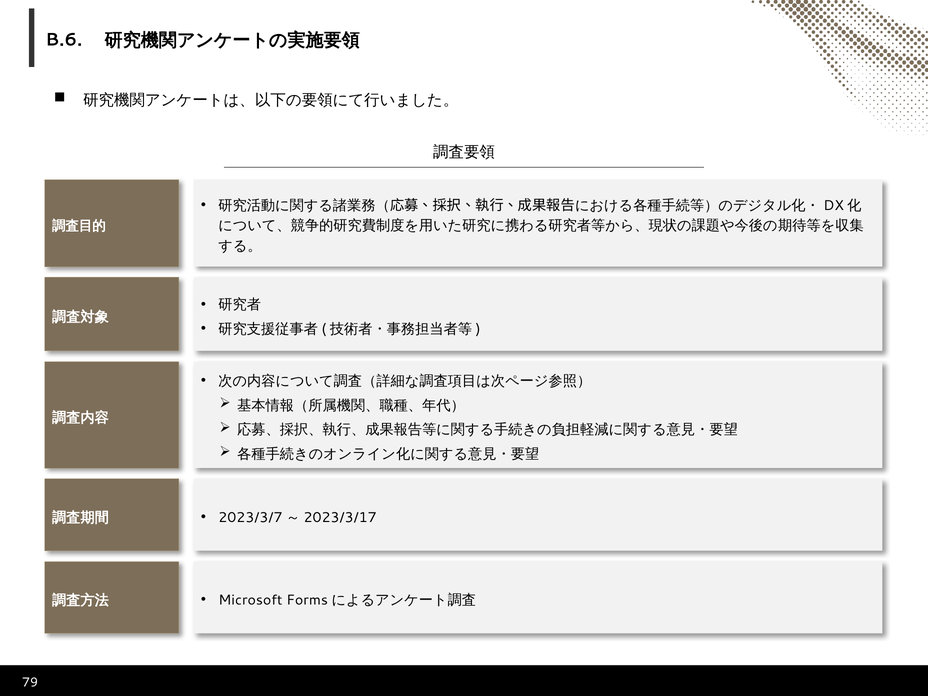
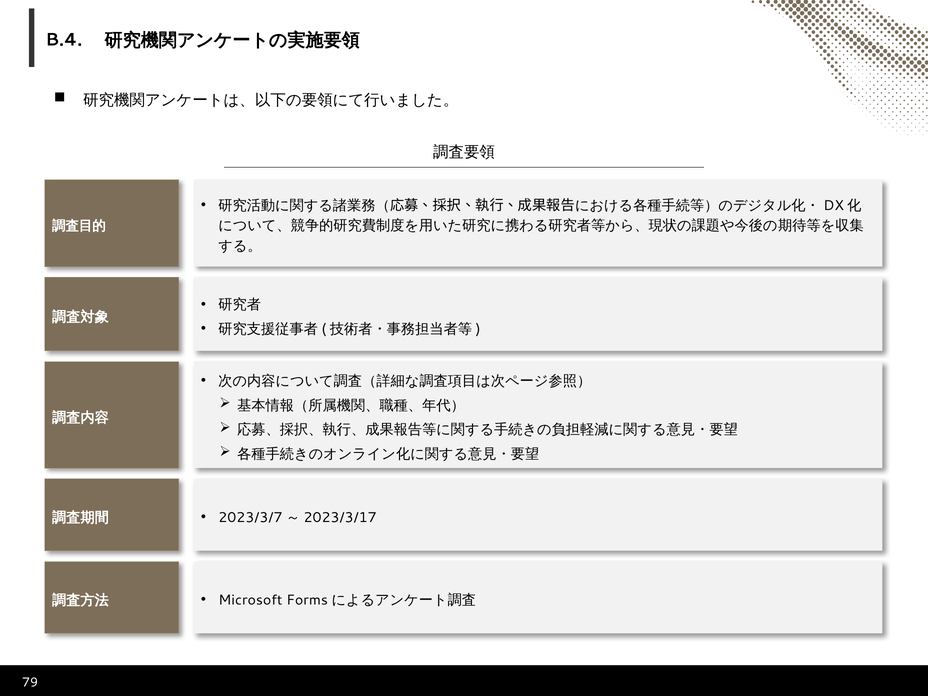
B.6: B.6 -> B.4
